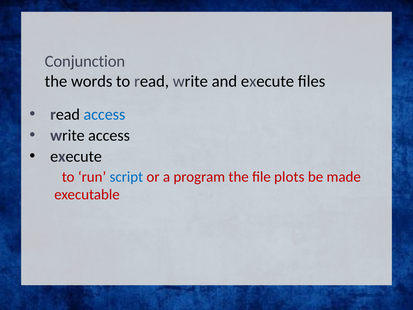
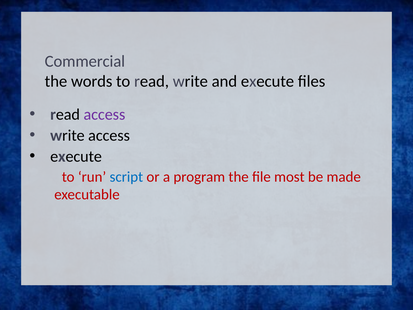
Conjunction: Conjunction -> Commercial
access at (104, 114) colour: blue -> purple
plots: plots -> most
